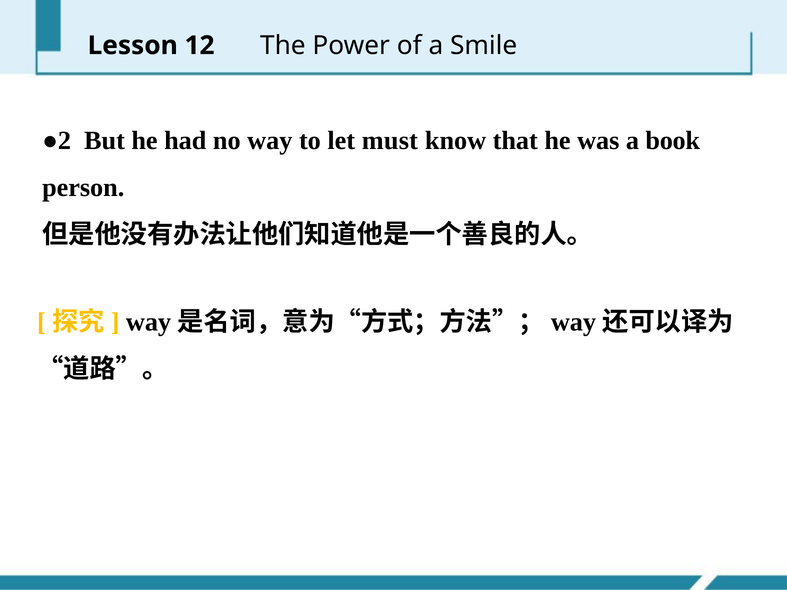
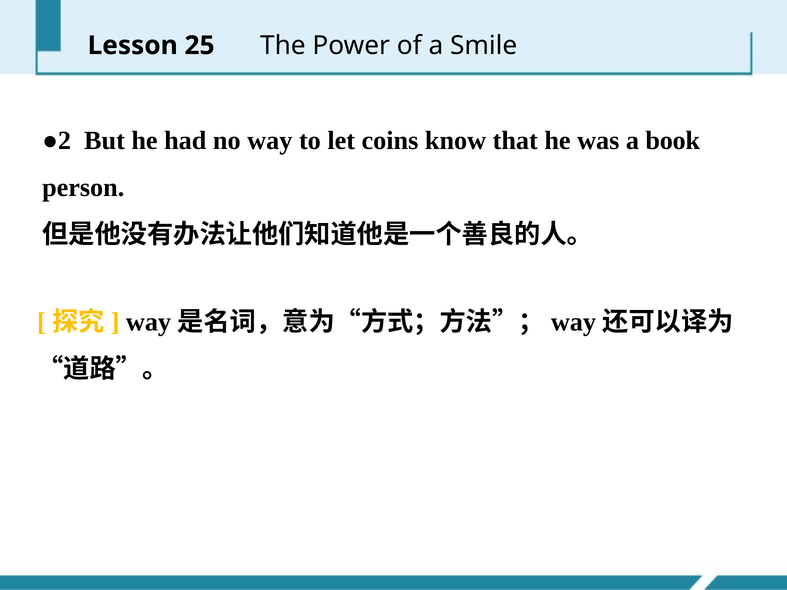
12: 12 -> 25
must: must -> coins
